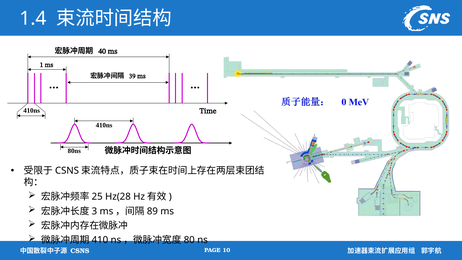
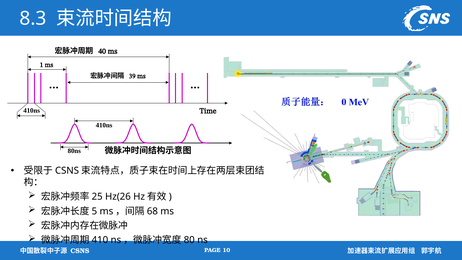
1.4: 1.4 -> 8.3
Hz(28: Hz(28 -> Hz(26
3: 3 -> 5
89: 89 -> 68
